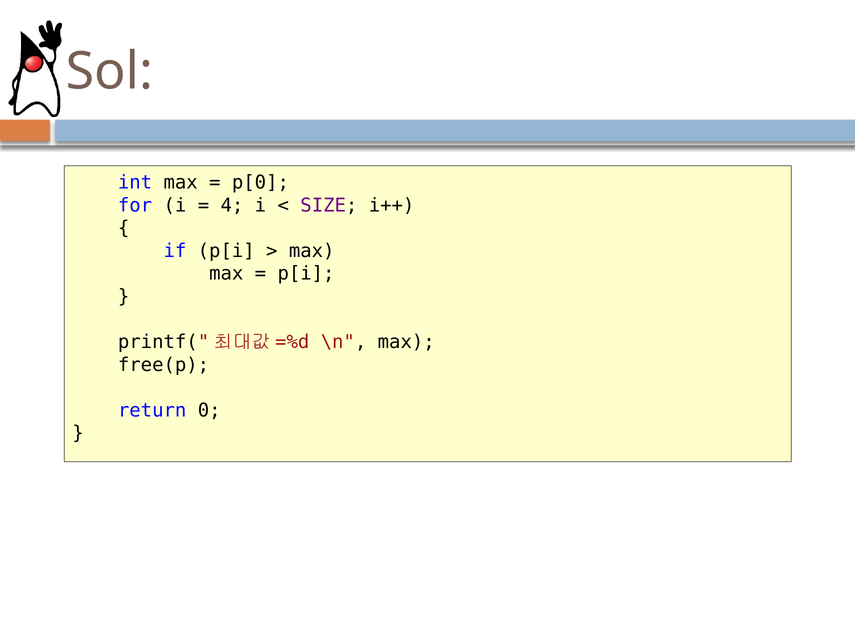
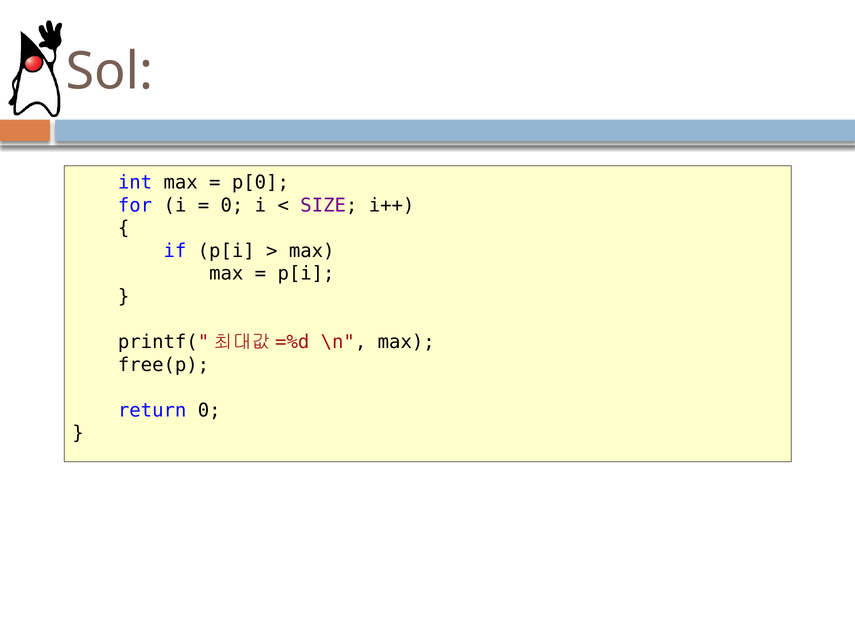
4 at (232, 205): 4 -> 0
